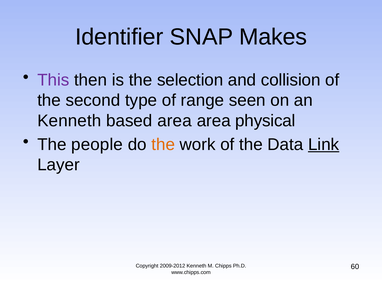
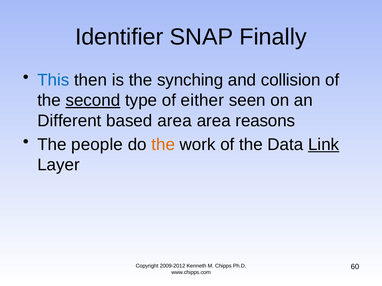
Makes: Makes -> Finally
This colour: purple -> blue
selection: selection -> synching
second underline: none -> present
range: range -> either
Kenneth at (69, 121): Kenneth -> Different
physical: physical -> reasons
